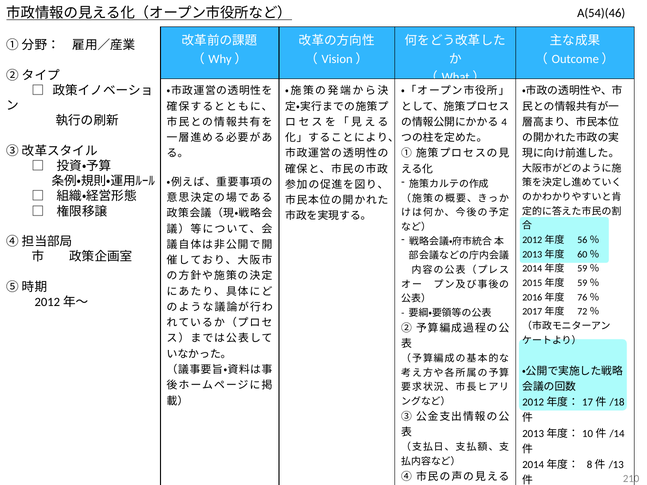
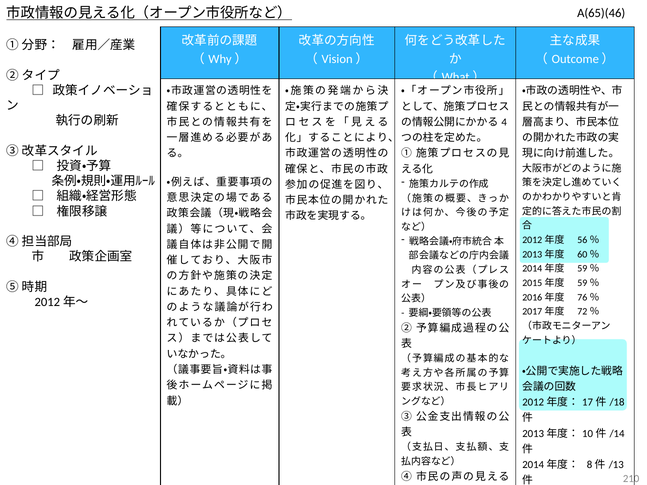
A(54)(46: A(54)(46 -> A(65)(46
